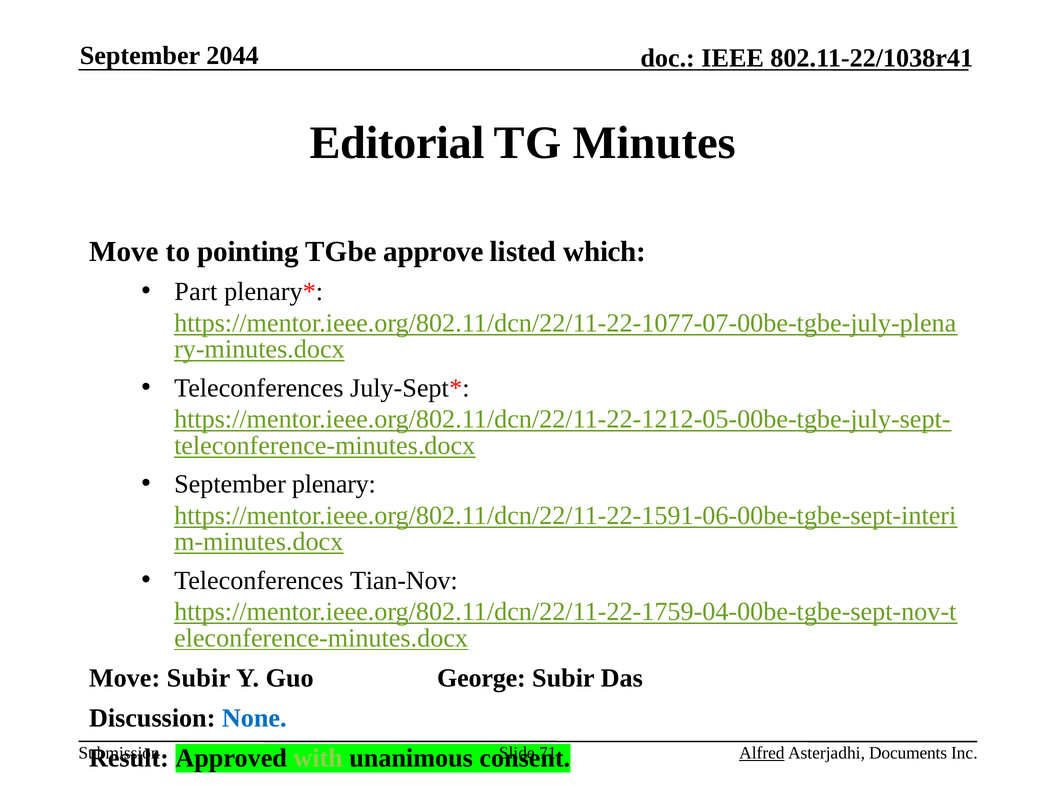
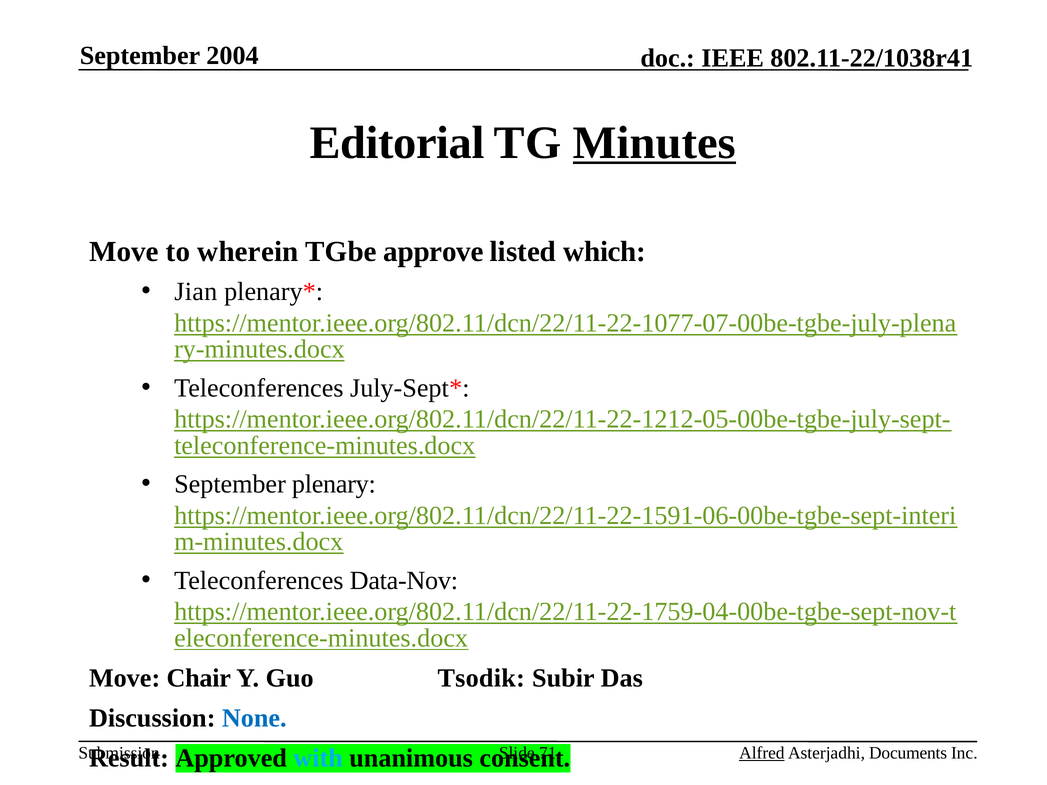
2044: 2044 -> 2004
Minutes at (654, 143) underline: none -> present
pointing: pointing -> wherein
Part: Part -> Jian
Tian-Nov: Tian-Nov -> Data-Nov
Move Subir: Subir -> Chair
George: George -> Tsodik
with at (318, 759) colour: light green -> light blue
